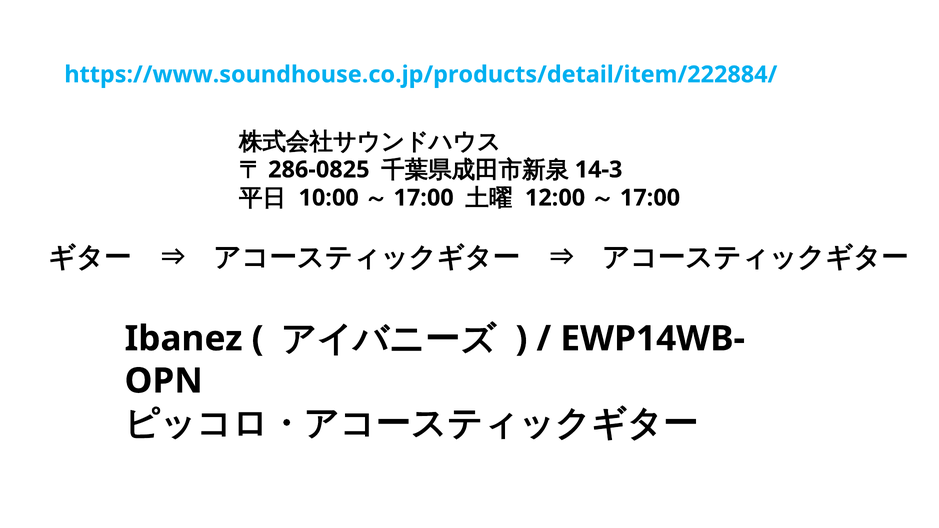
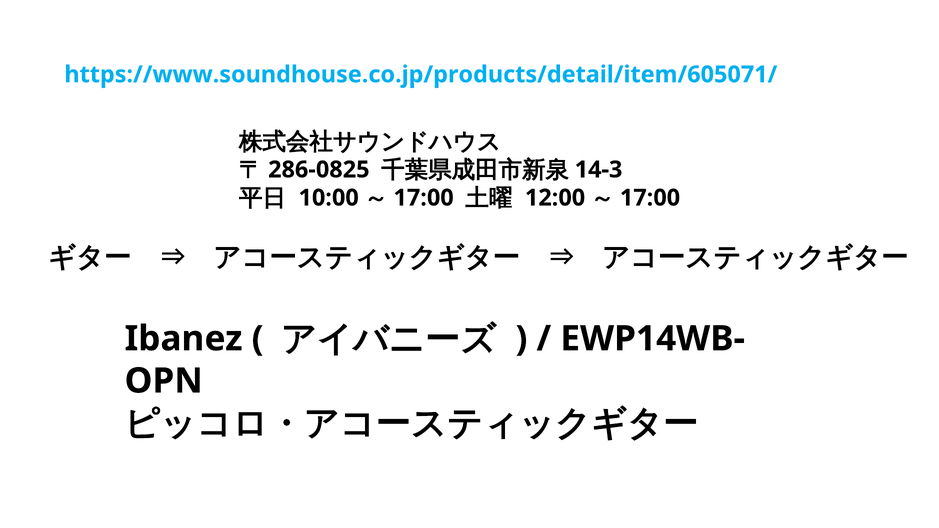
https://www.soundhouse.co.jp/products/detail/item/222884/: https://www.soundhouse.co.jp/products/detail/item/222884/ -> https://www.soundhouse.co.jp/products/detail/item/605071/
